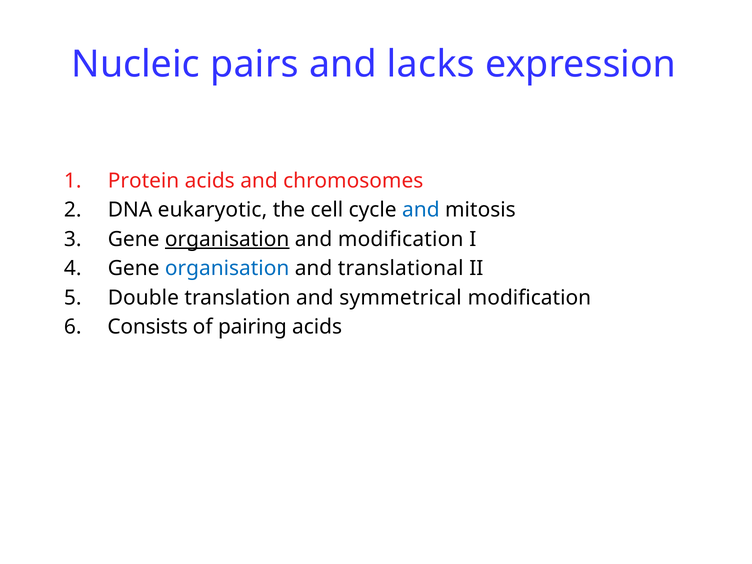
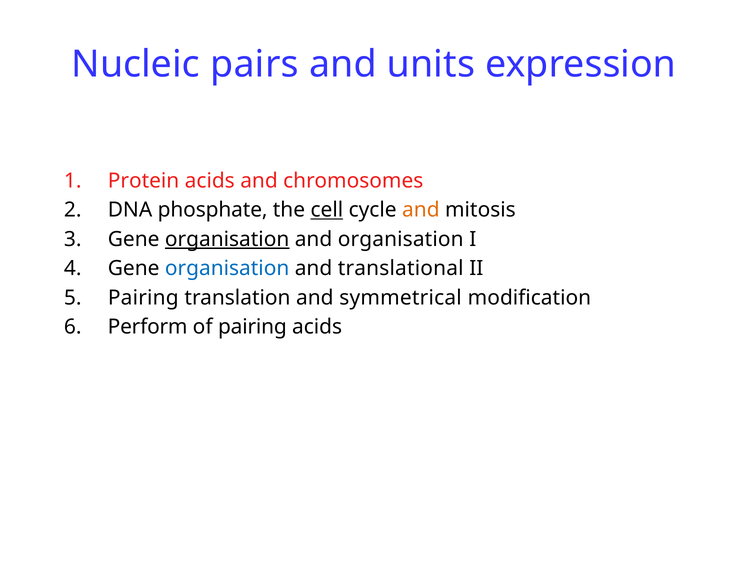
lacks: lacks -> units
eukaryotic: eukaryotic -> phosphate
cell underline: none -> present
and at (421, 210) colour: blue -> orange
and modification: modification -> organisation
Double at (143, 298): Double -> Pairing
Consists: Consists -> Perform
